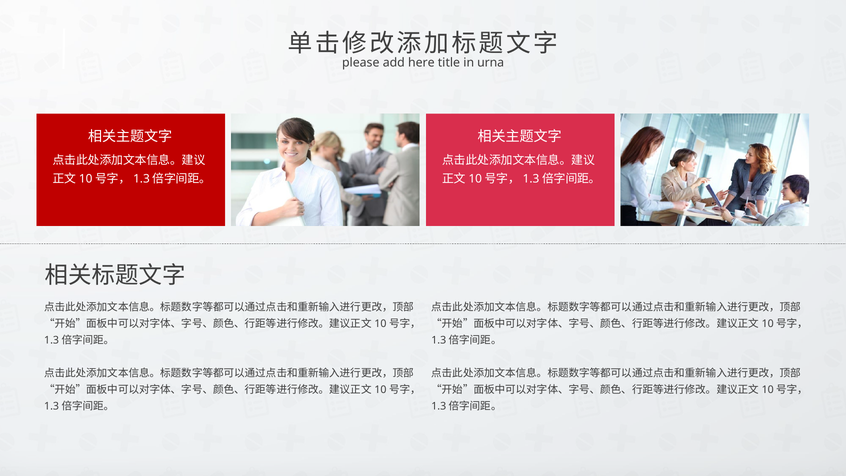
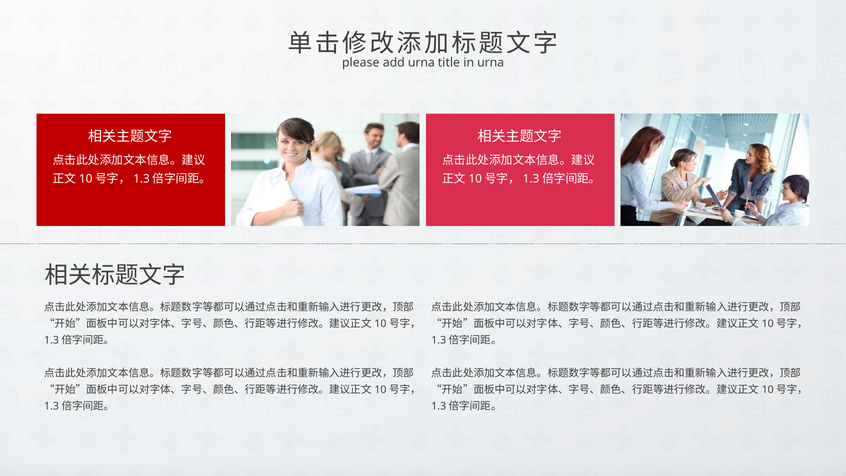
add here: here -> urna
